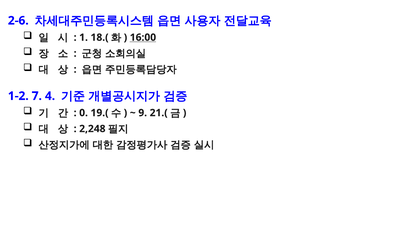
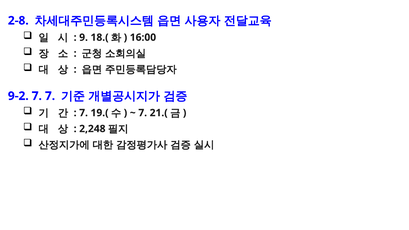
2-6: 2-6 -> 2-8
1: 1 -> 9
16:00 underline: present -> none
1-2: 1-2 -> 9-2
7 4: 4 -> 7
0 at (84, 113): 0 -> 7
9 at (143, 113): 9 -> 7
